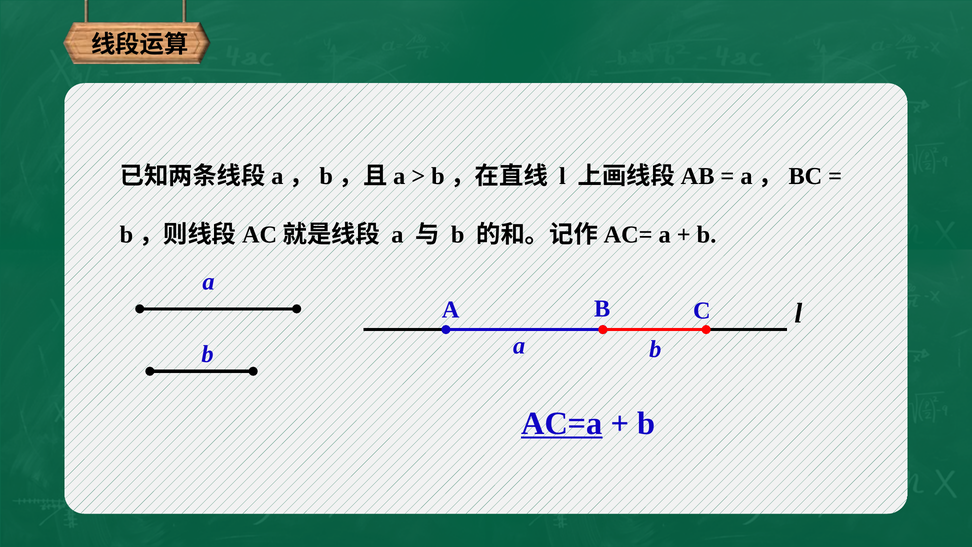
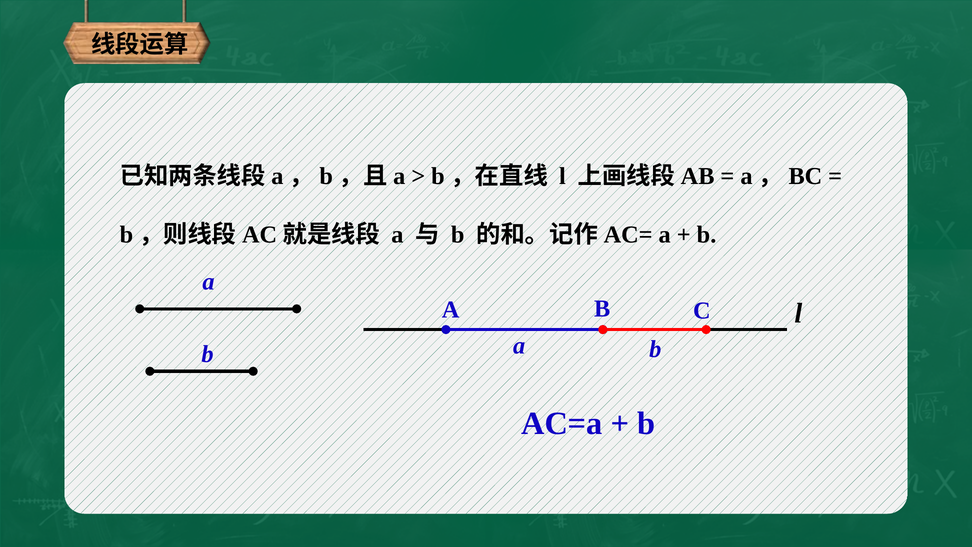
AC=a underline: present -> none
